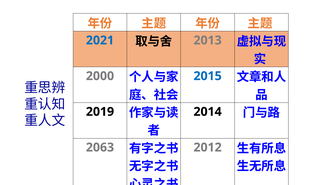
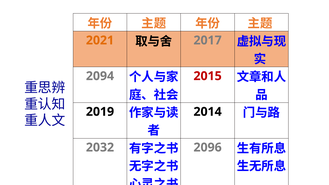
2021 colour: blue -> orange
2013: 2013 -> 2017
2000: 2000 -> 2094
2015 colour: blue -> red
2063: 2063 -> 2032
2012: 2012 -> 2096
